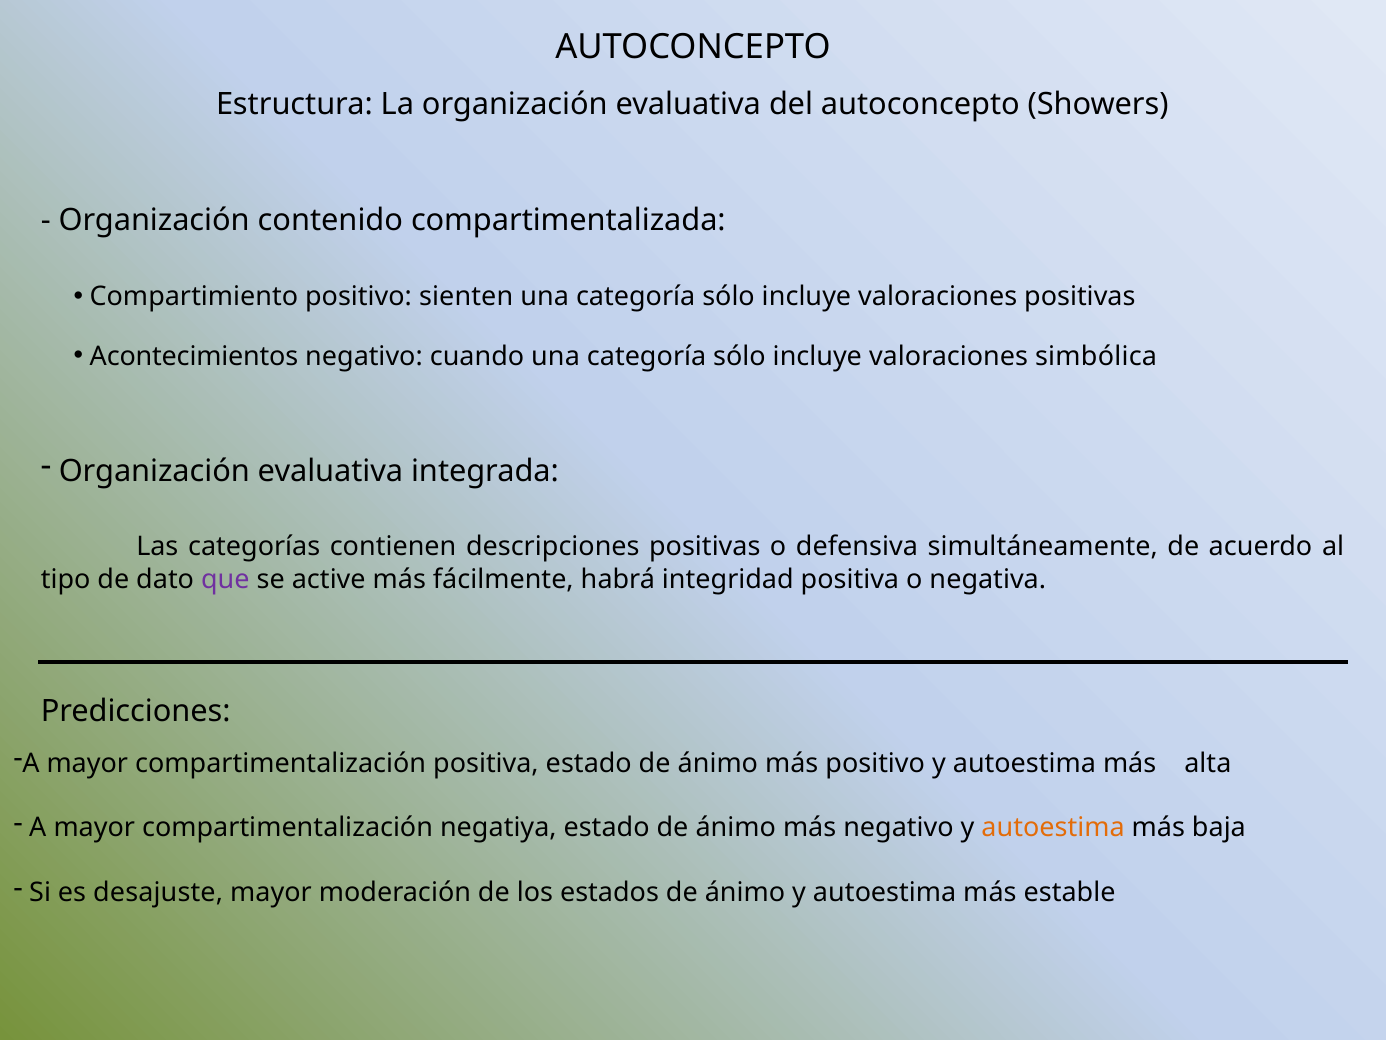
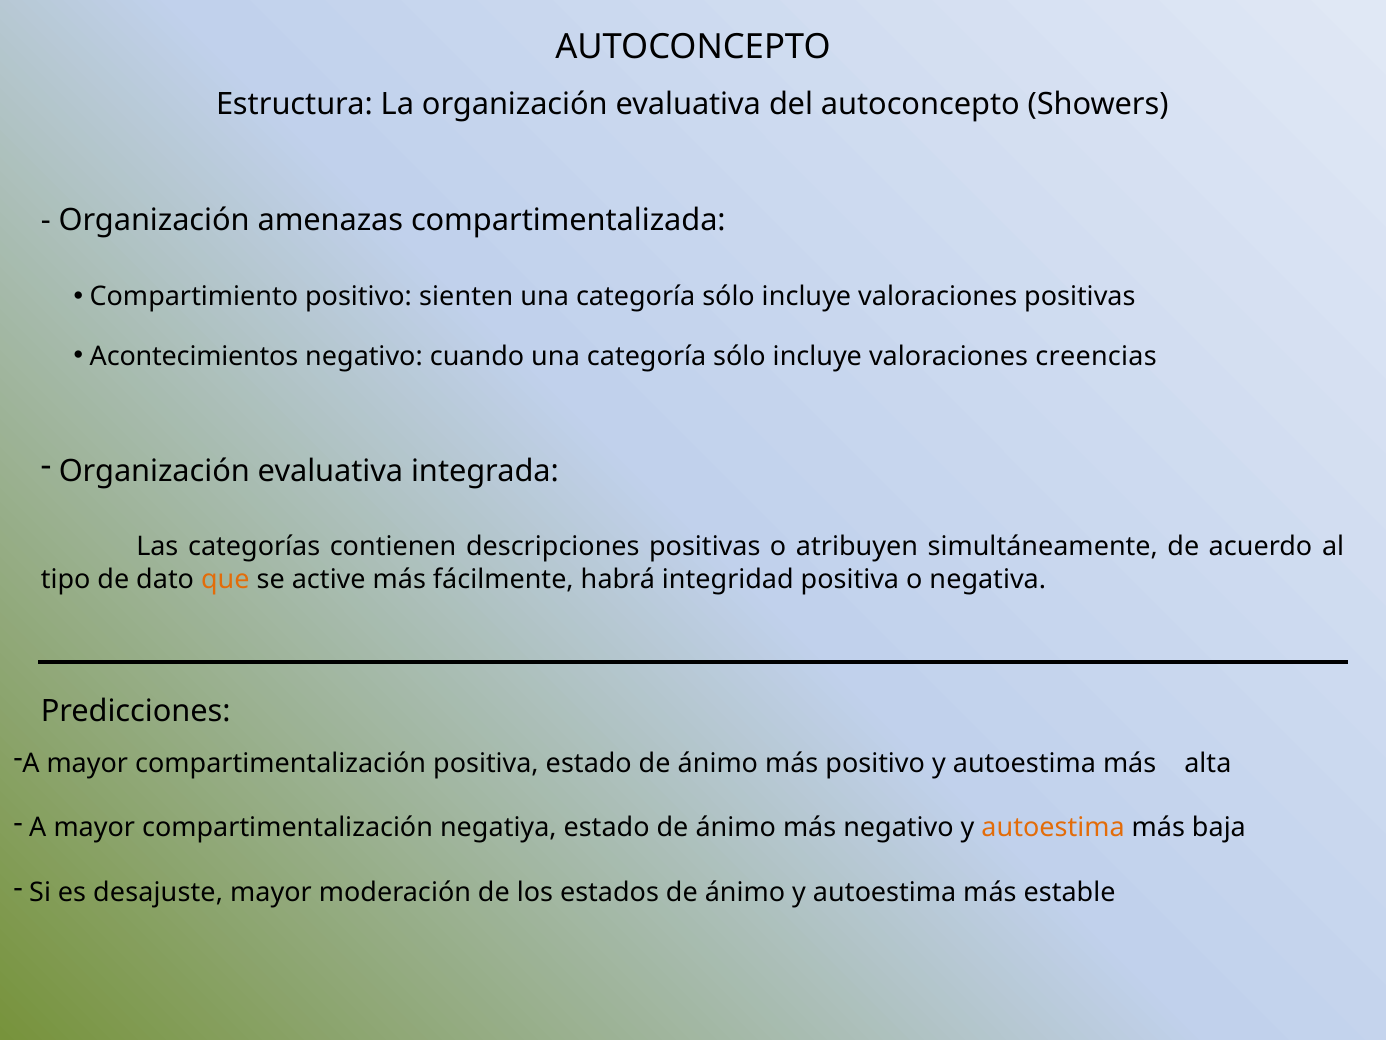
contenido: contenido -> amenazas
simbólica: simbólica -> creencias
defensiva: defensiva -> atribuyen
que colour: purple -> orange
